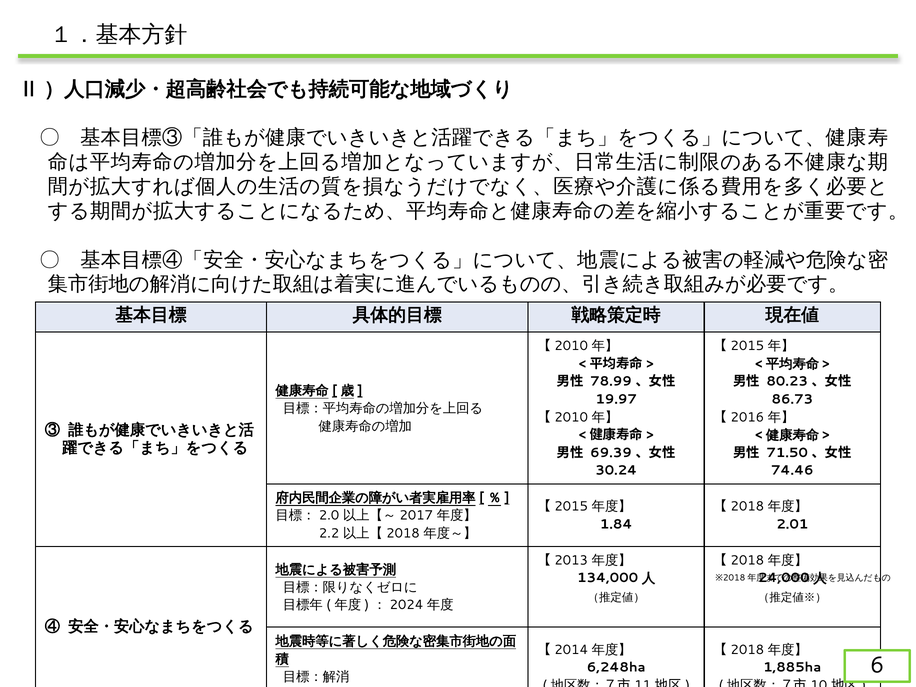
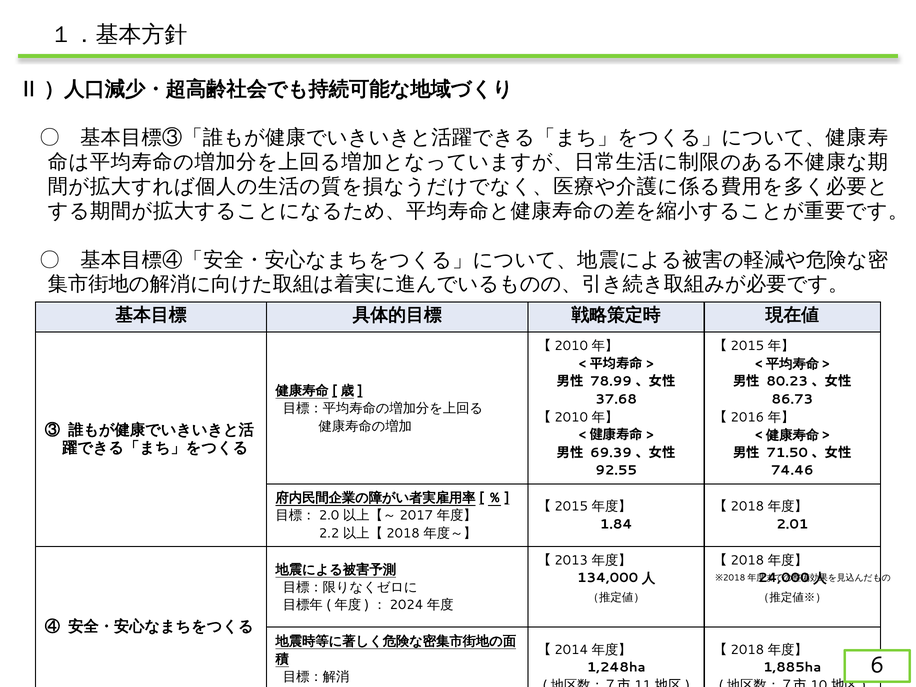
19.97: 19.97 -> 37.68
30.24: 30.24 -> 92.55
6,248ha: 6,248ha -> 1,248ha
